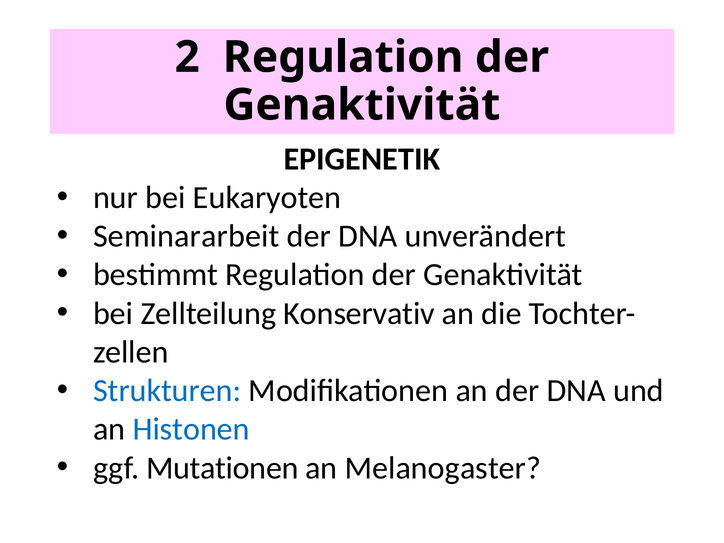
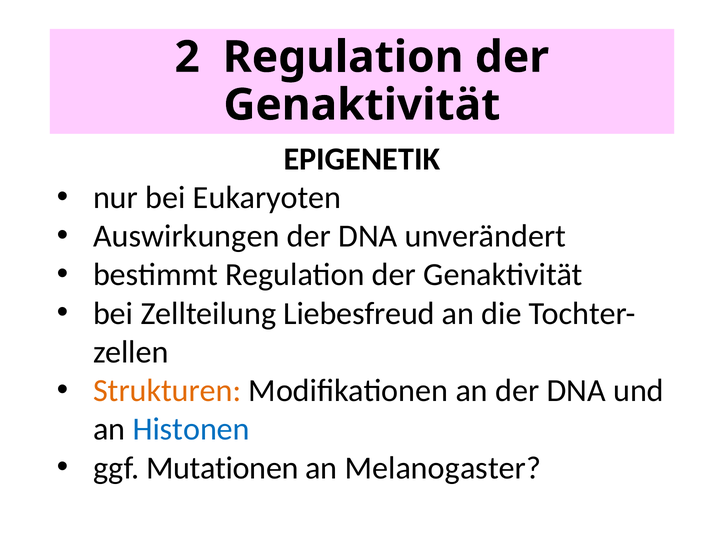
Seminararbeit: Seminararbeit -> Auswirkungen
Konservativ: Konservativ -> Liebesfreud
Strukturen colour: blue -> orange
